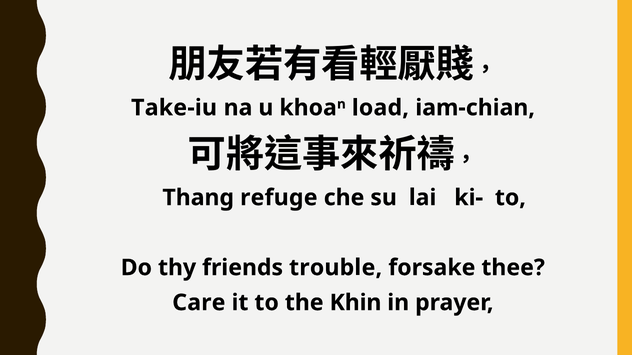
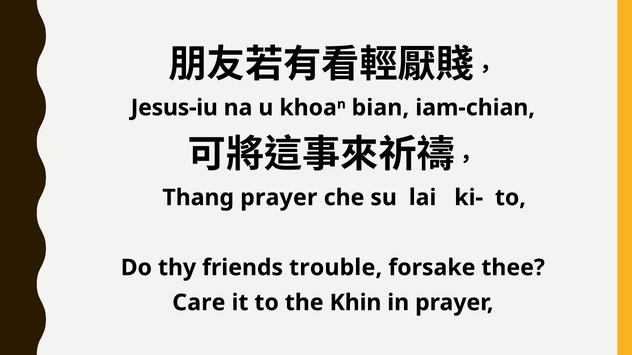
Take-iu: Take-iu -> Jesus-iu
load: load -> bian
Thang refuge: refuge -> prayer
